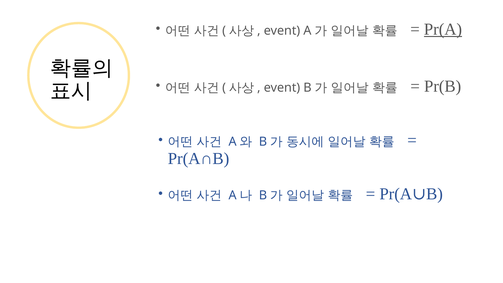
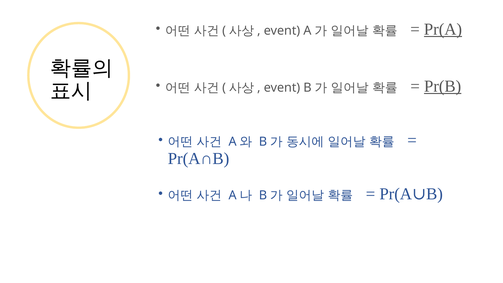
Pr(B underline: none -> present
